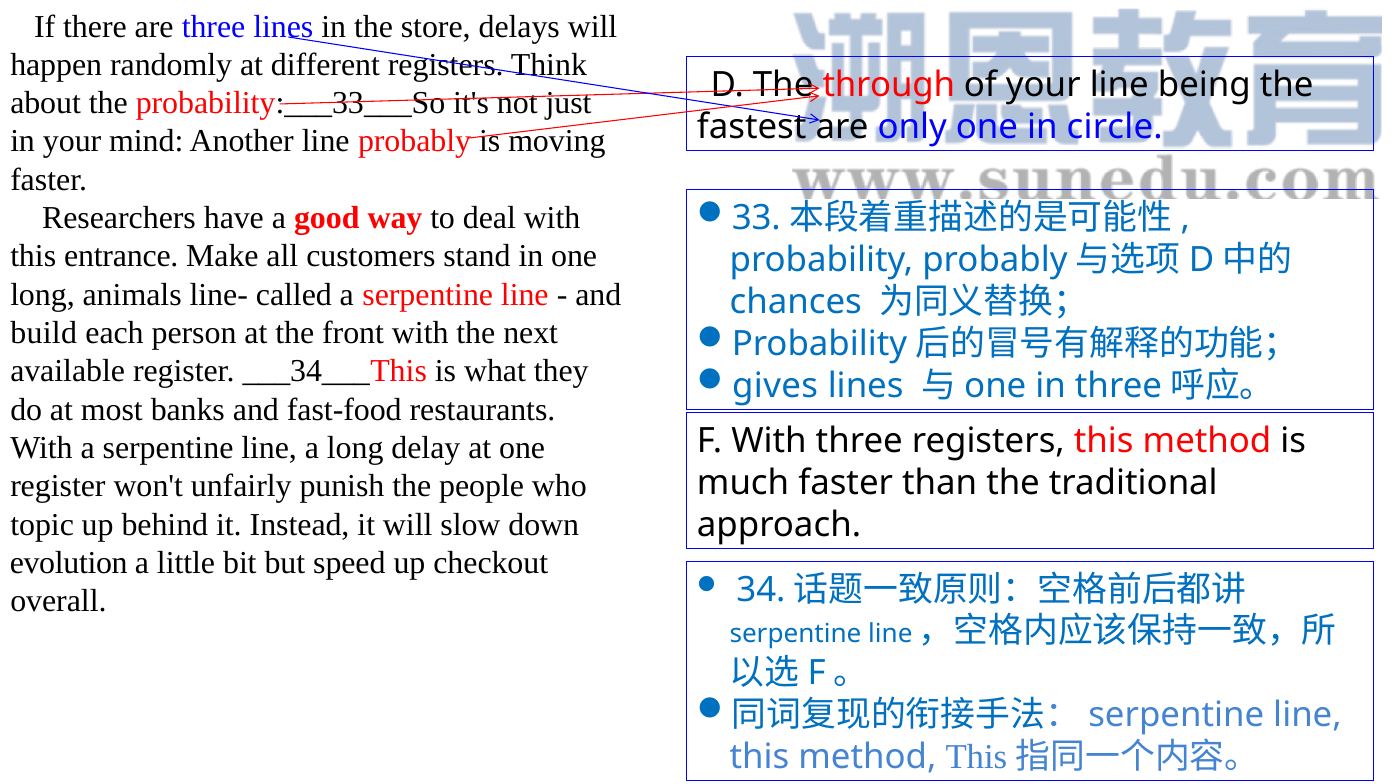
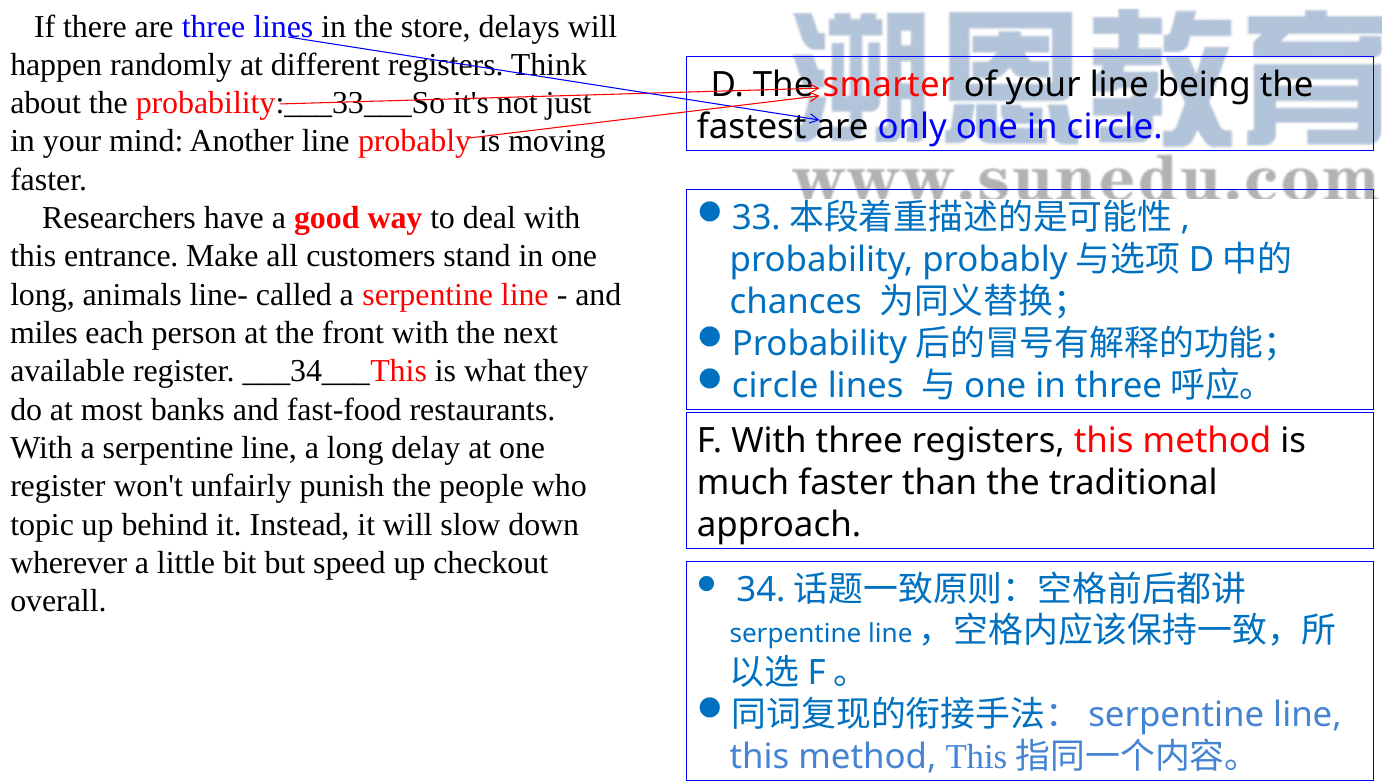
through: through -> smarter
build: build -> miles
gives at (775, 385): gives -> circle
evolution: evolution -> wherever
